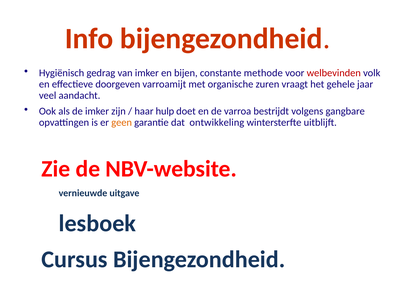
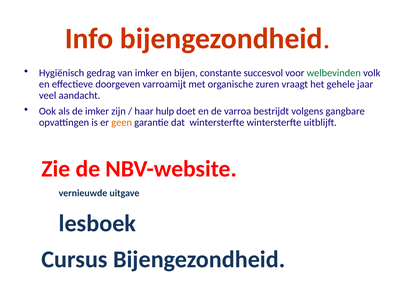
methode: methode -> succesvol
welbevinden colour: red -> green
dat ontwikkeling: ontwikkeling -> wintersterfte
